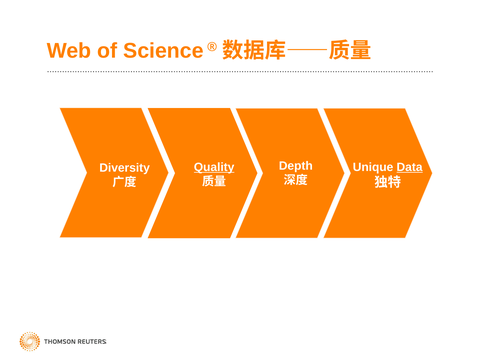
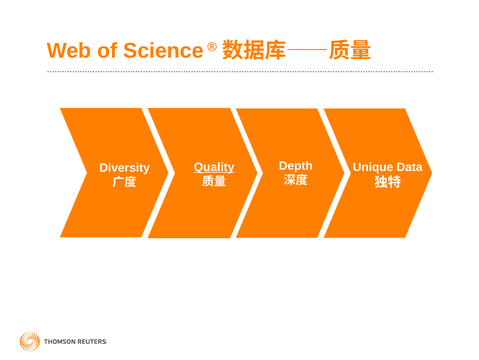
Data underline: present -> none
